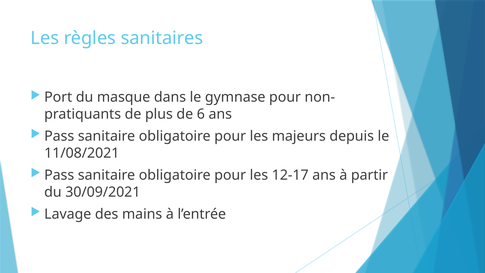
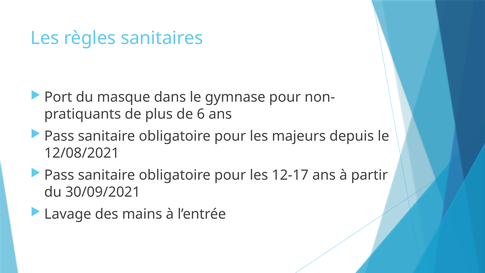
11/08/2021: 11/08/2021 -> 12/08/2021
